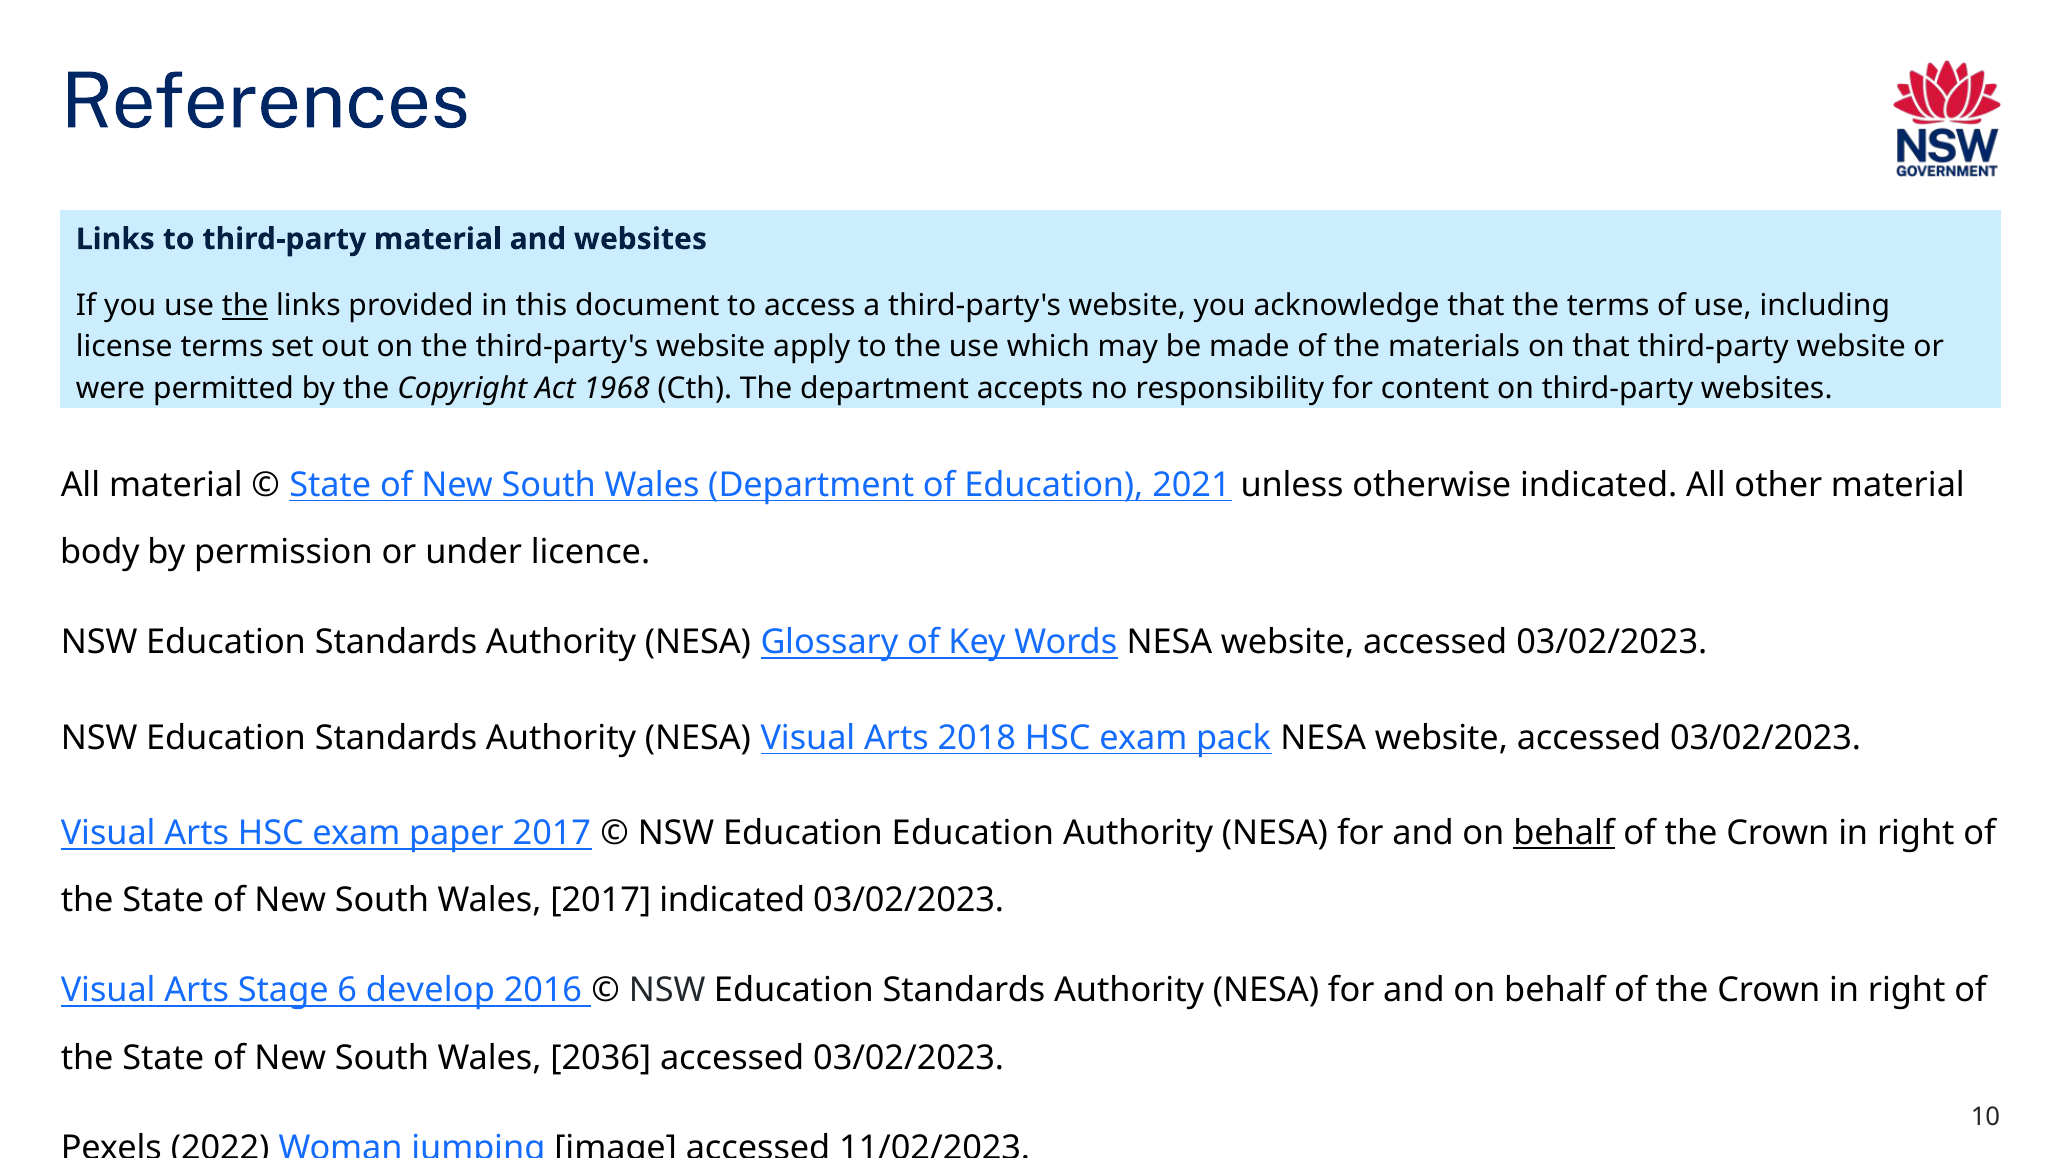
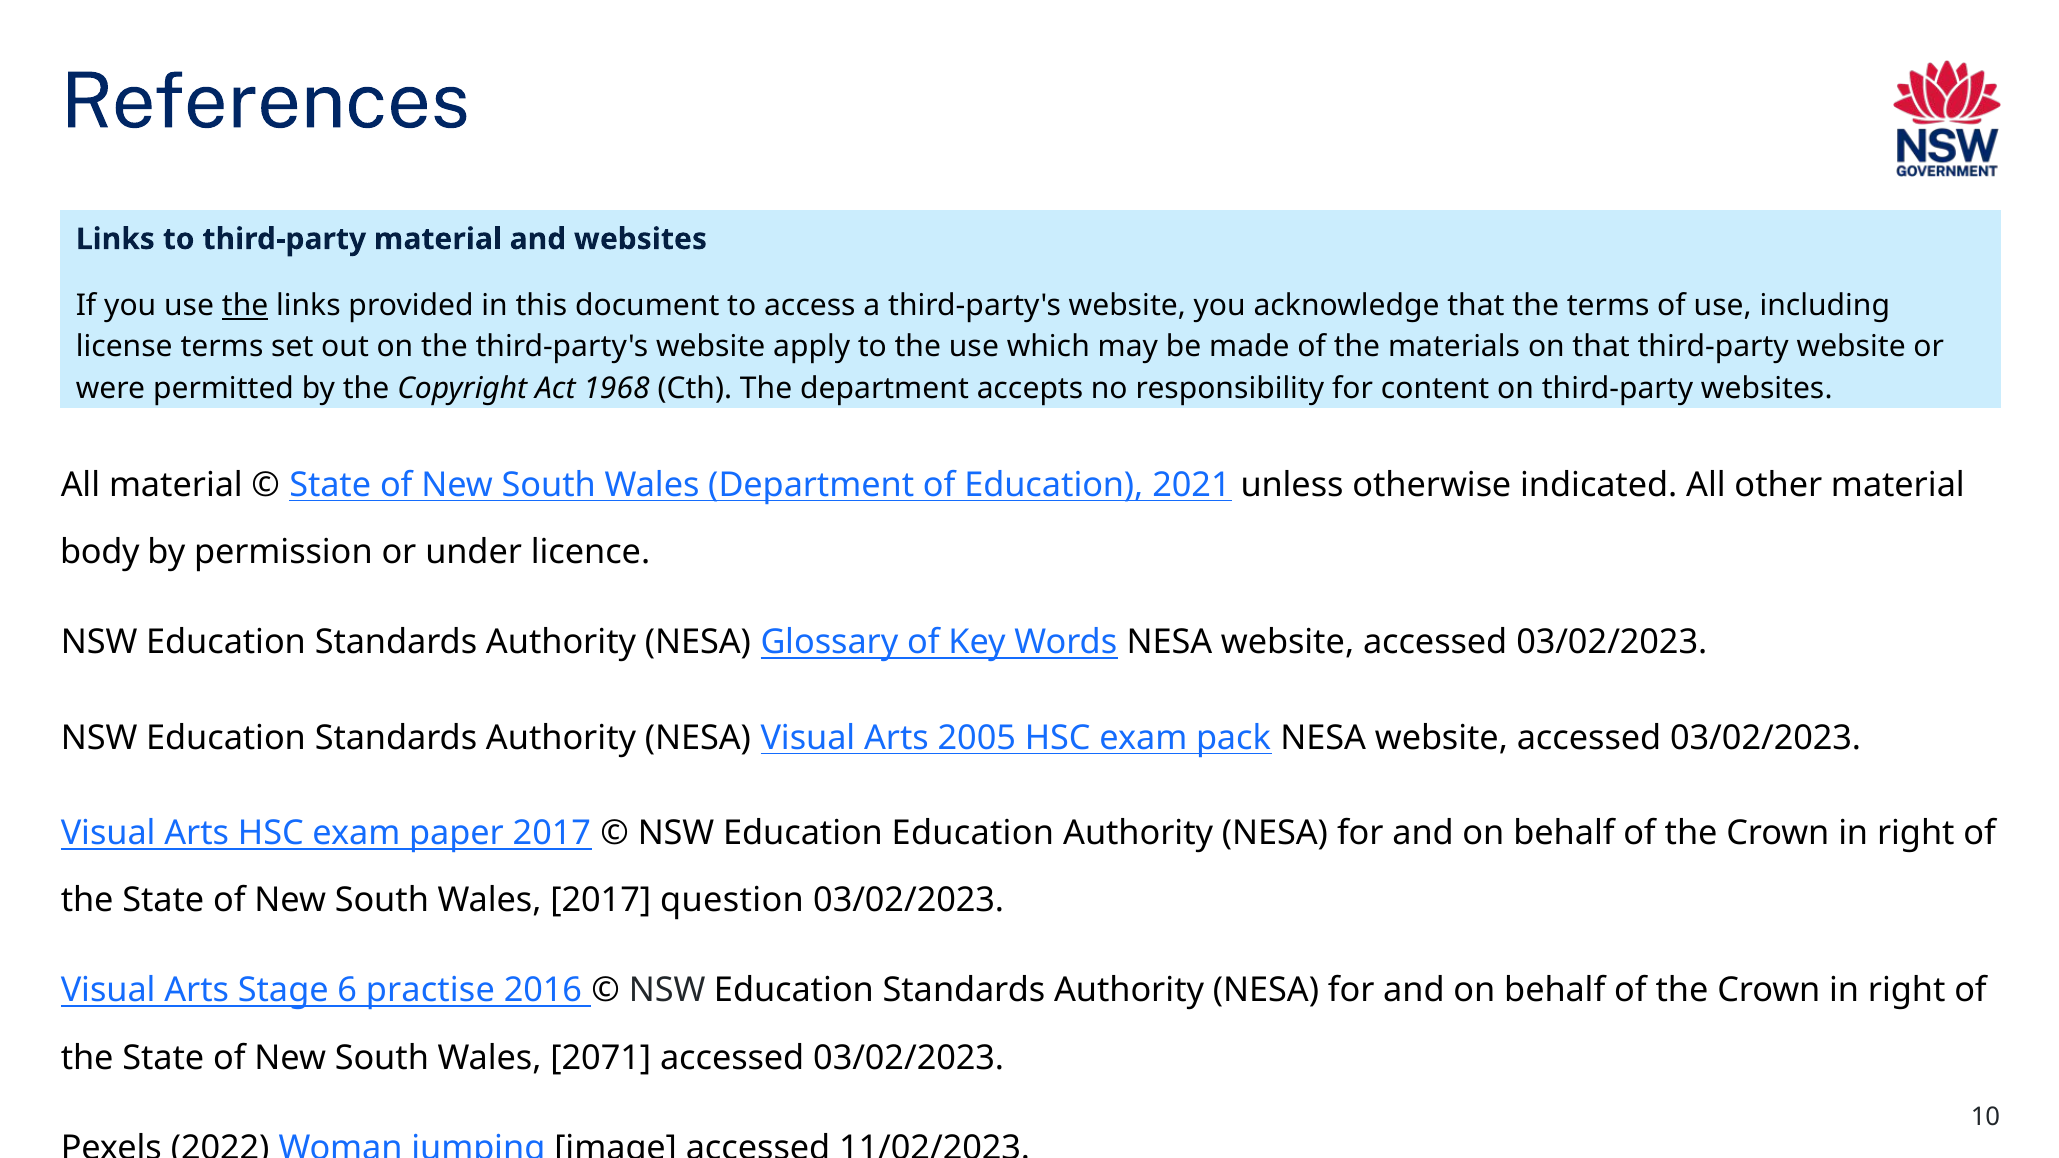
2018: 2018 -> 2005
behalf at (1564, 833) underline: present -> none
2017 indicated: indicated -> question
develop: develop -> practise
2036: 2036 -> 2071
